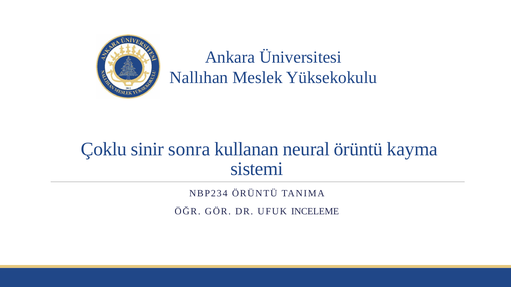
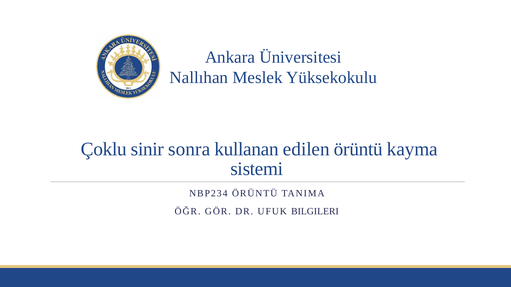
neural: neural -> edilen
INCELEME: INCELEME -> BILGILERI
